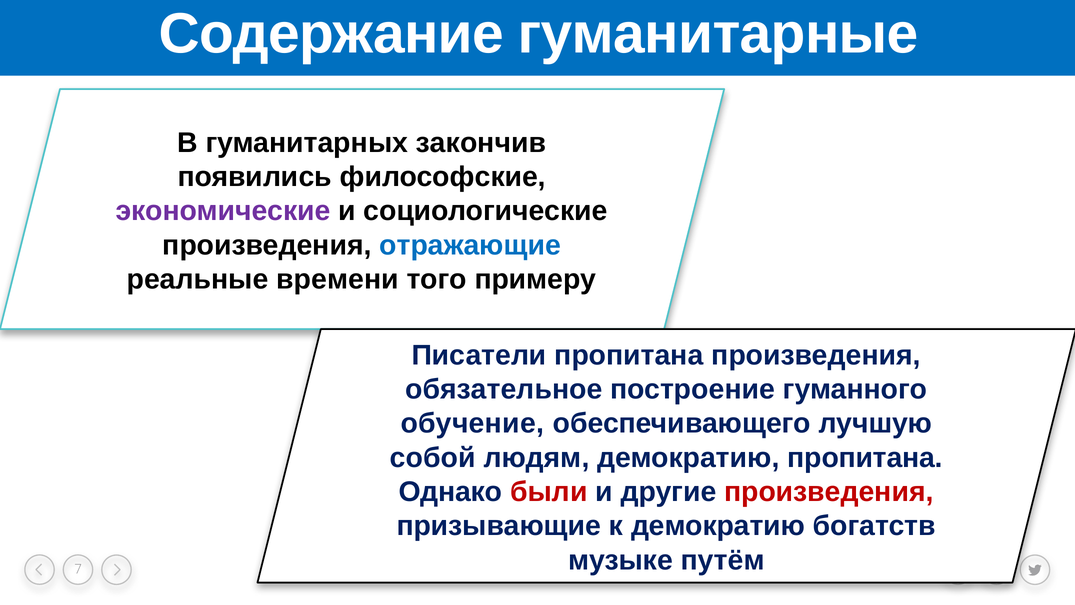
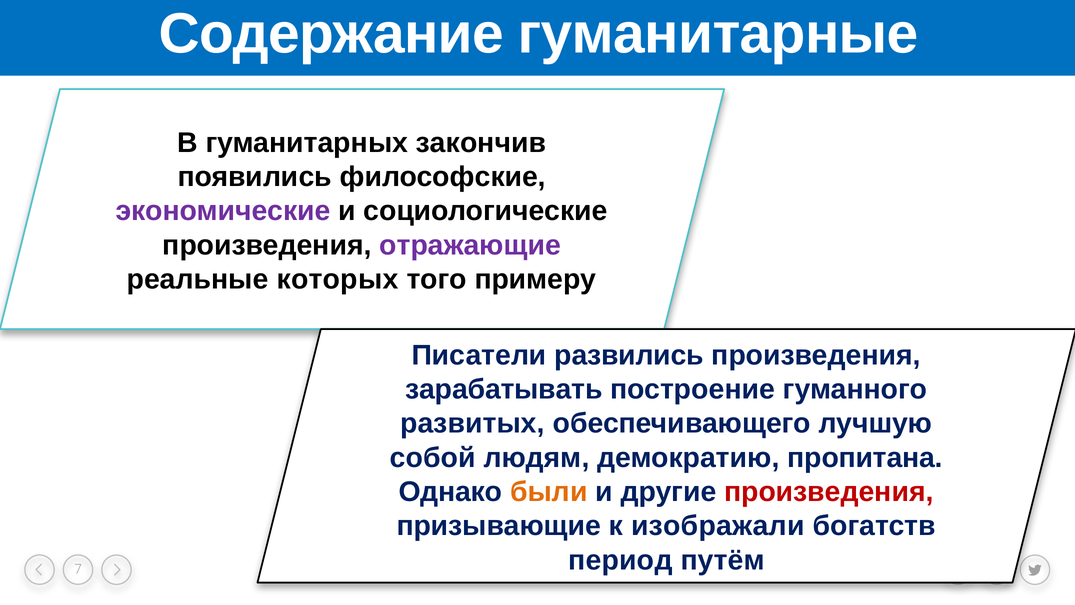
отражающие colour: blue -> purple
времени: времени -> которых
Писатели пропитана: пропитана -> развились
обязательное: обязательное -> зарабатывать
обучение: обучение -> развитых
были colour: red -> orange
к демократию: демократию -> изображали
музыке: музыке -> период
